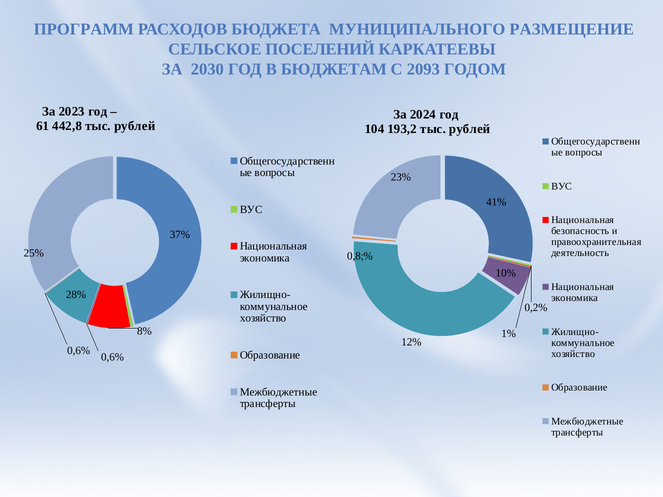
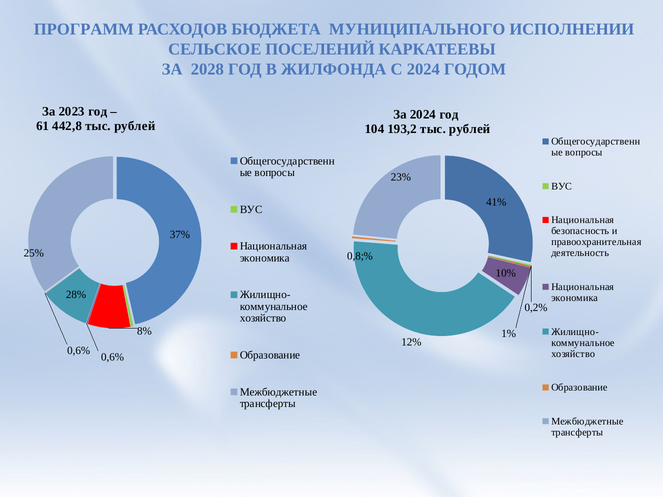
РАЗМЕЩЕНИЕ: РАЗМЕЩЕНИЕ -> ИСПОЛНЕНИИ
2030: 2030 -> 2028
БЮДЖЕТАМ: БЮДЖЕТАМ -> ЖИЛФОНДА
С 2093: 2093 -> 2024
